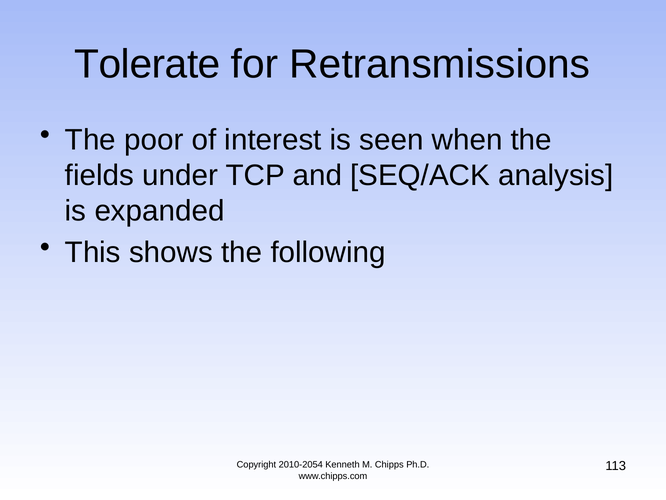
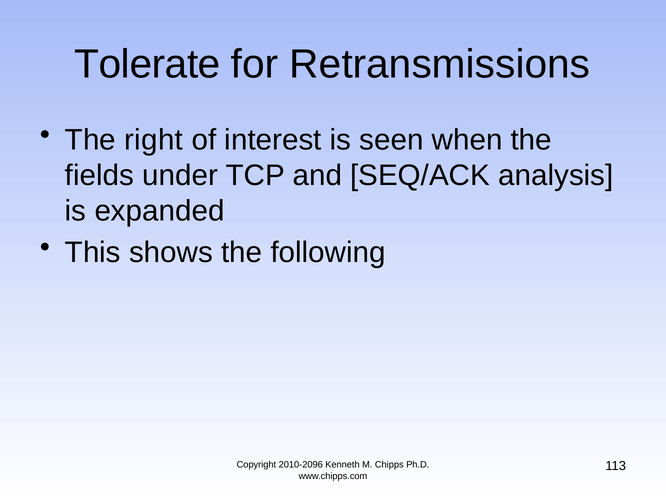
poor: poor -> right
2010-2054: 2010-2054 -> 2010-2096
